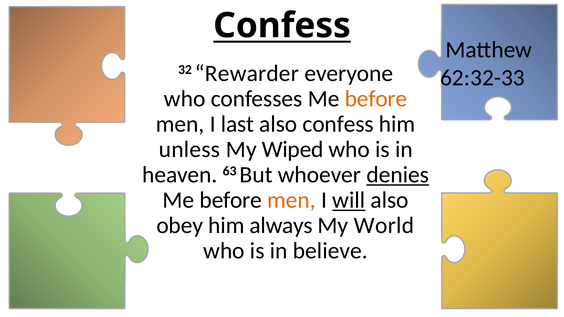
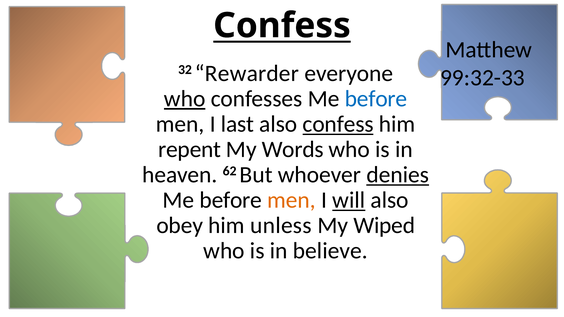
62:32-33: 62:32-33 -> 99:32-33
who at (185, 99) underline: none -> present
before at (376, 99) colour: orange -> blue
confess at (338, 124) underline: none -> present
unless: unless -> repent
Wiped: Wiped -> Words
63: 63 -> 62
always: always -> unless
World: World -> Wiped
